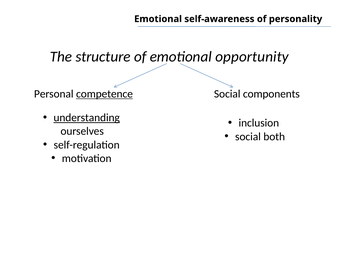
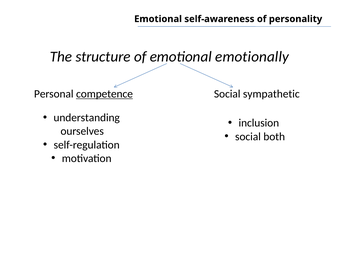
opportunity: opportunity -> emotionally
components: components -> sympathetic
understanding underline: present -> none
